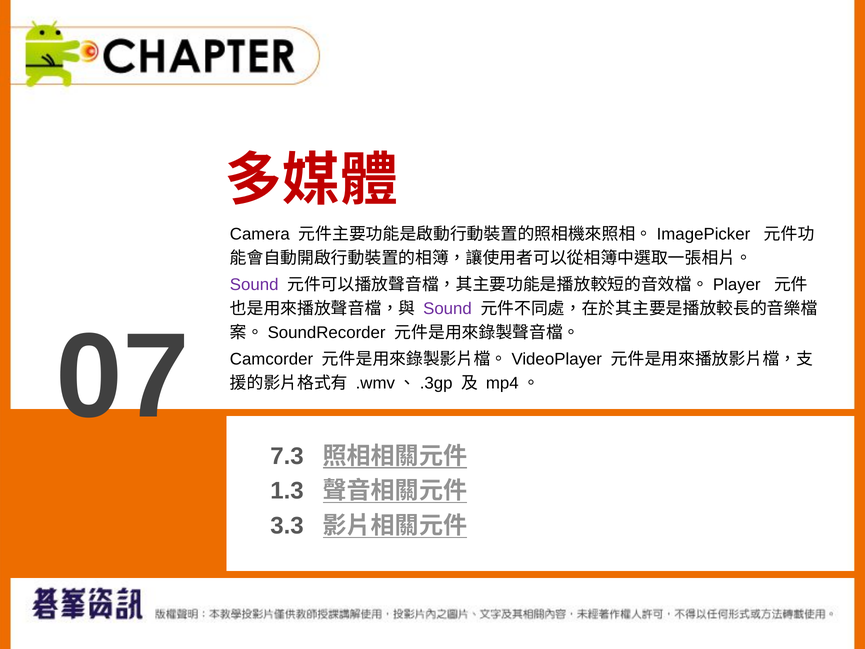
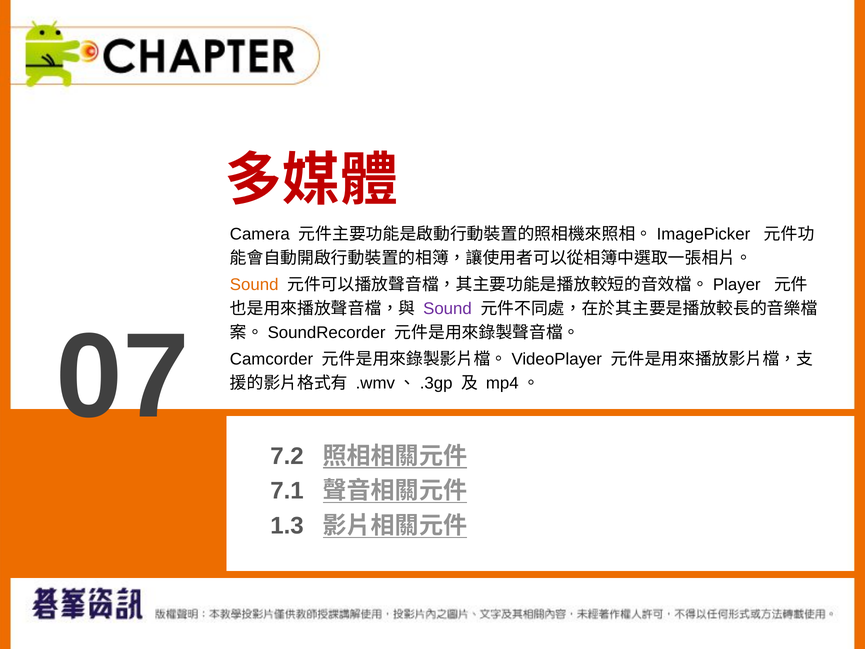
Sound at (254, 284) colour: purple -> orange
7.3: 7.3 -> 7.2
1.3: 1.3 -> 7.1
3.3: 3.3 -> 1.3
